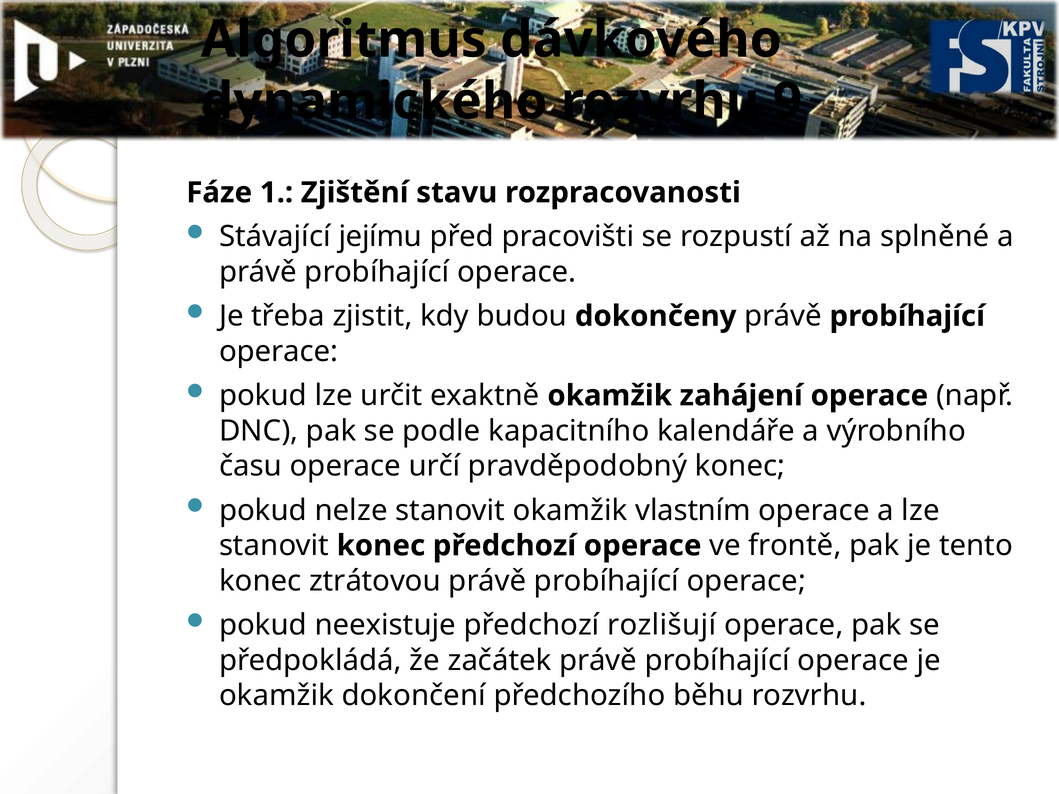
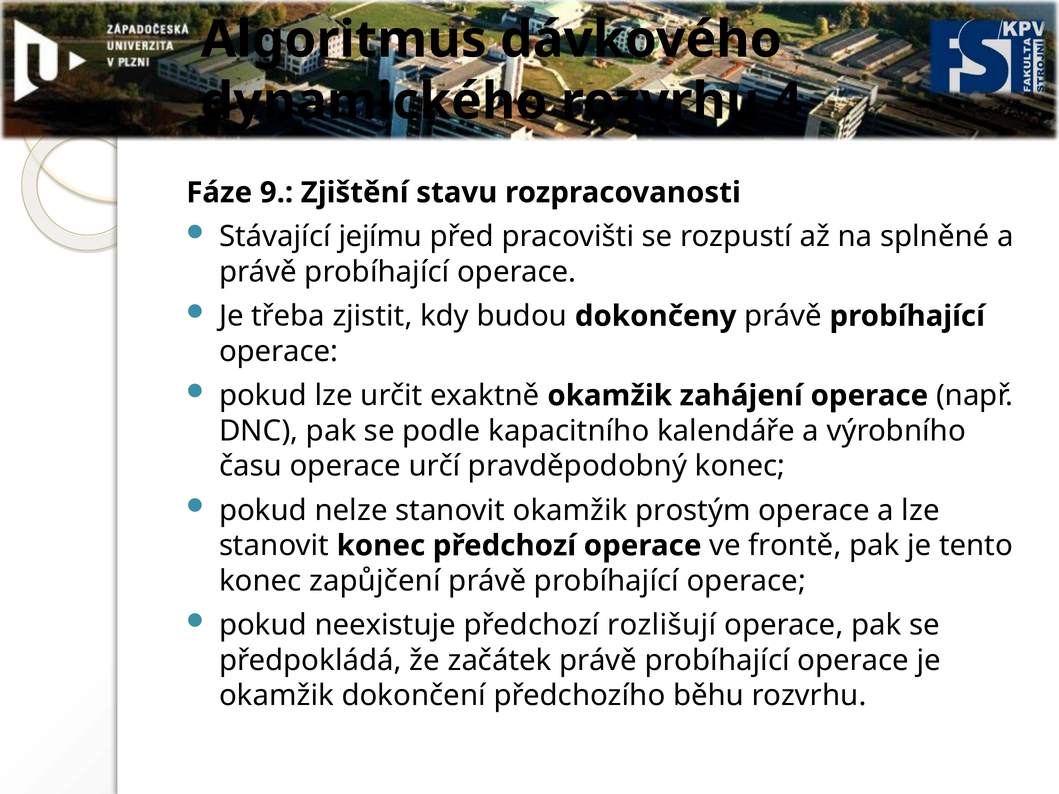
9: 9 -> 4
1: 1 -> 9
vlastním: vlastním -> prostým
ztrátovou: ztrátovou -> zapůjčení
